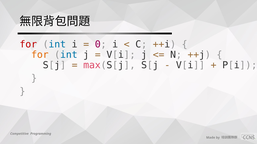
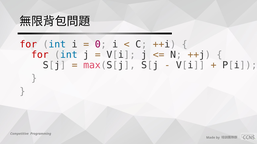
for at (40, 55) colour: orange -> red
